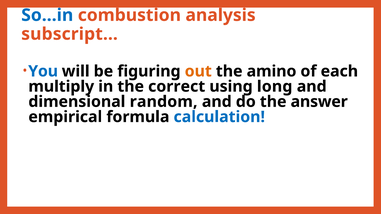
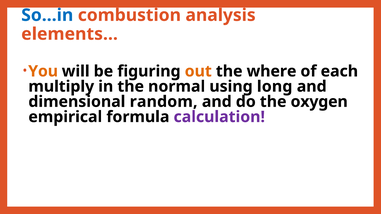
subscript…: subscript… -> elements…
You colour: blue -> orange
amino: amino -> where
correct: correct -> normal
answer: answer -> oxygen
calculation colour: blue -> purple
